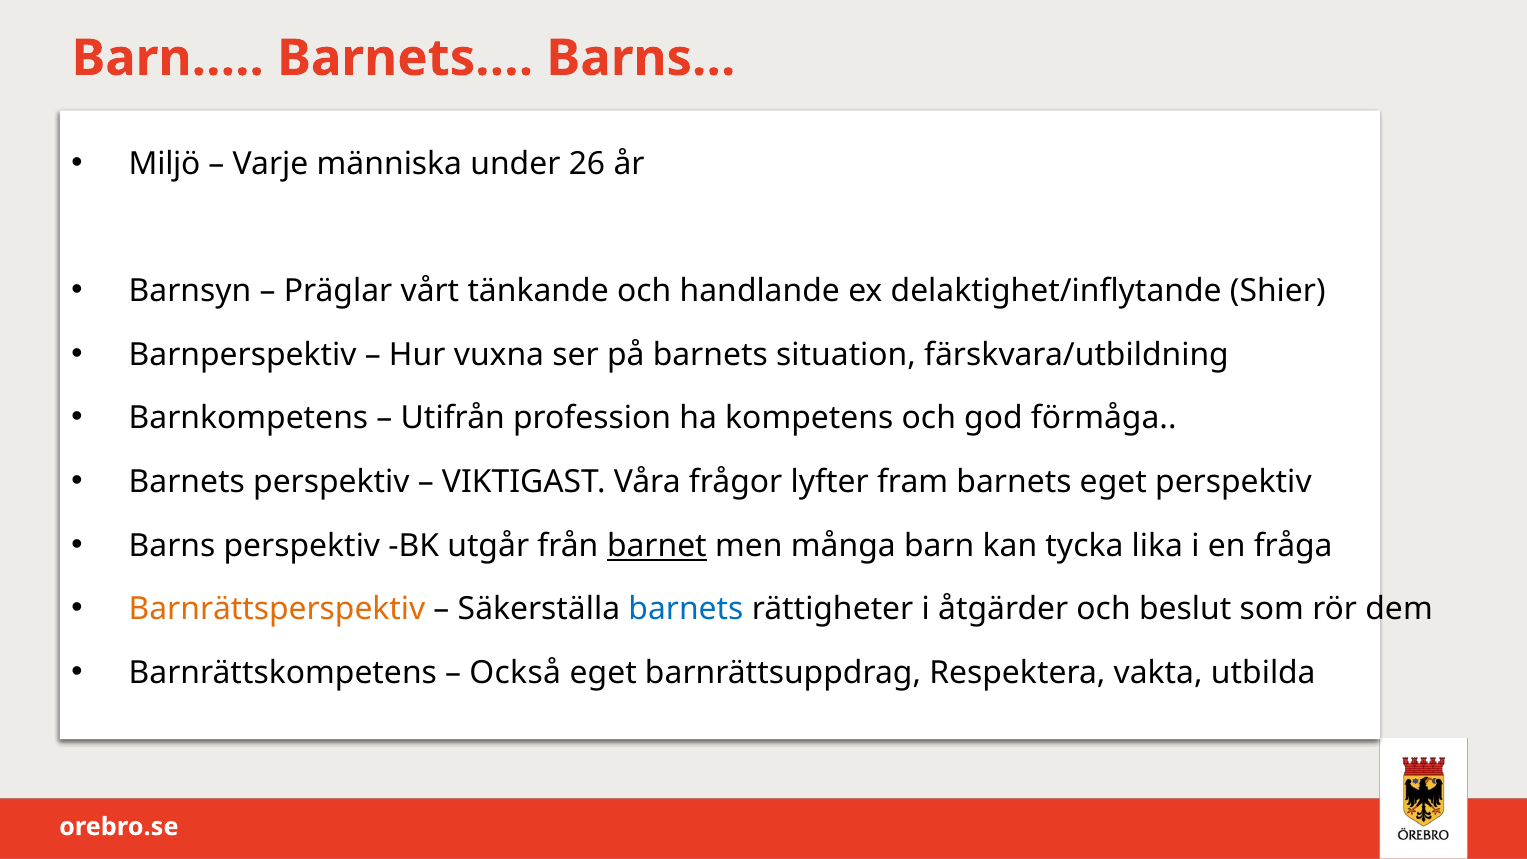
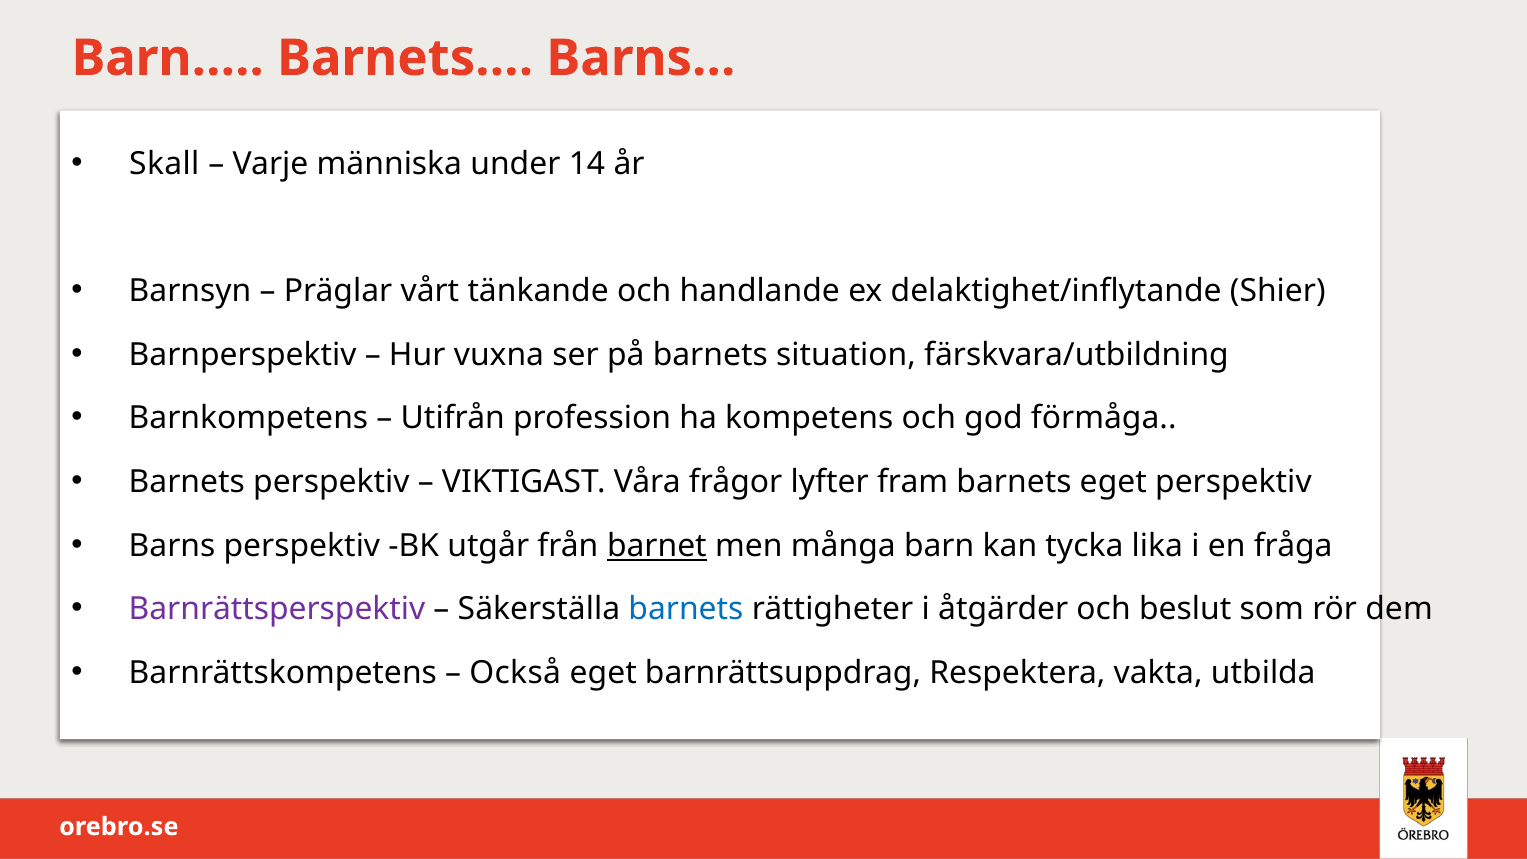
Miljö: Miljö -> Skall
26: 26 -> 14
Barnrättsperspektiv colour: orange -> purple
